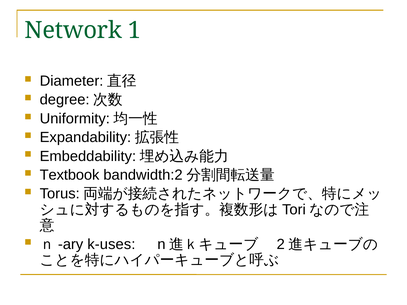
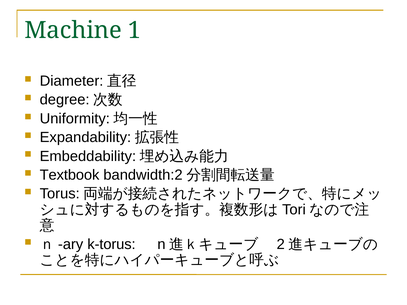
Network: Network -> Machine
k-uses: k-uses -> k-torus
